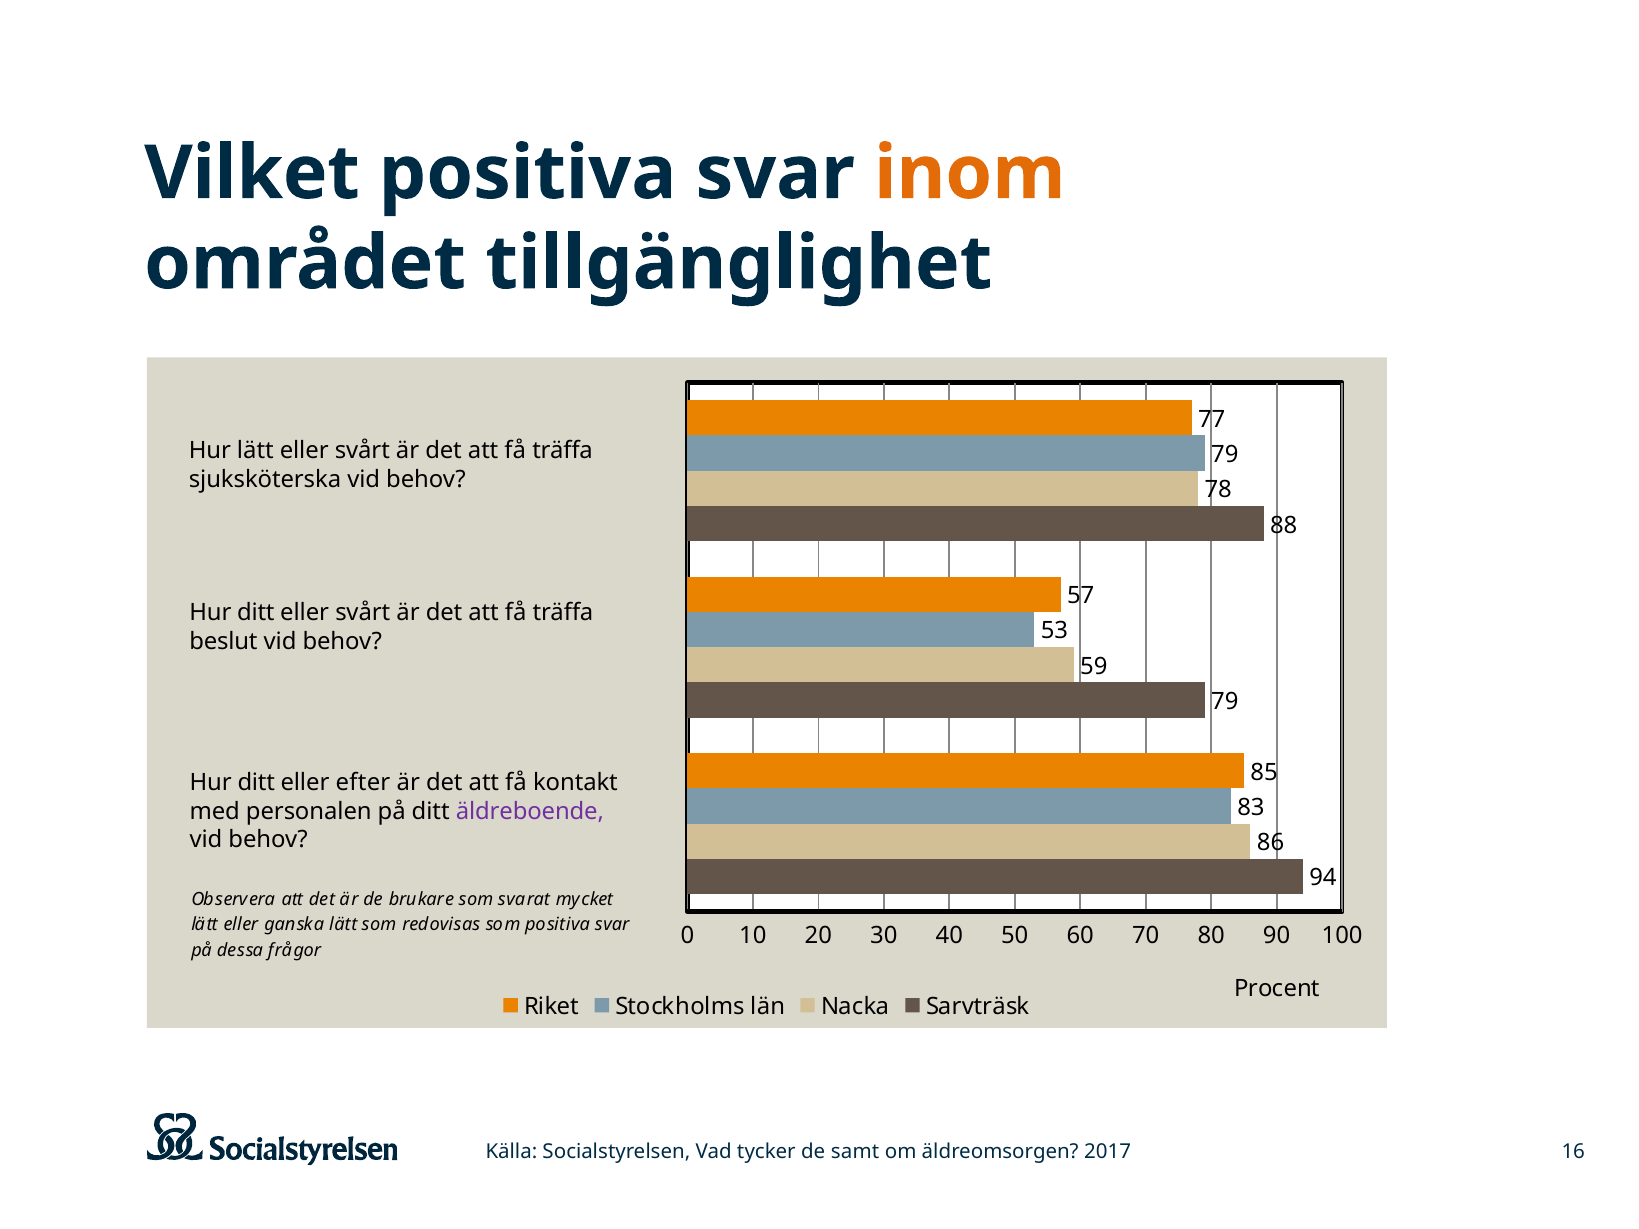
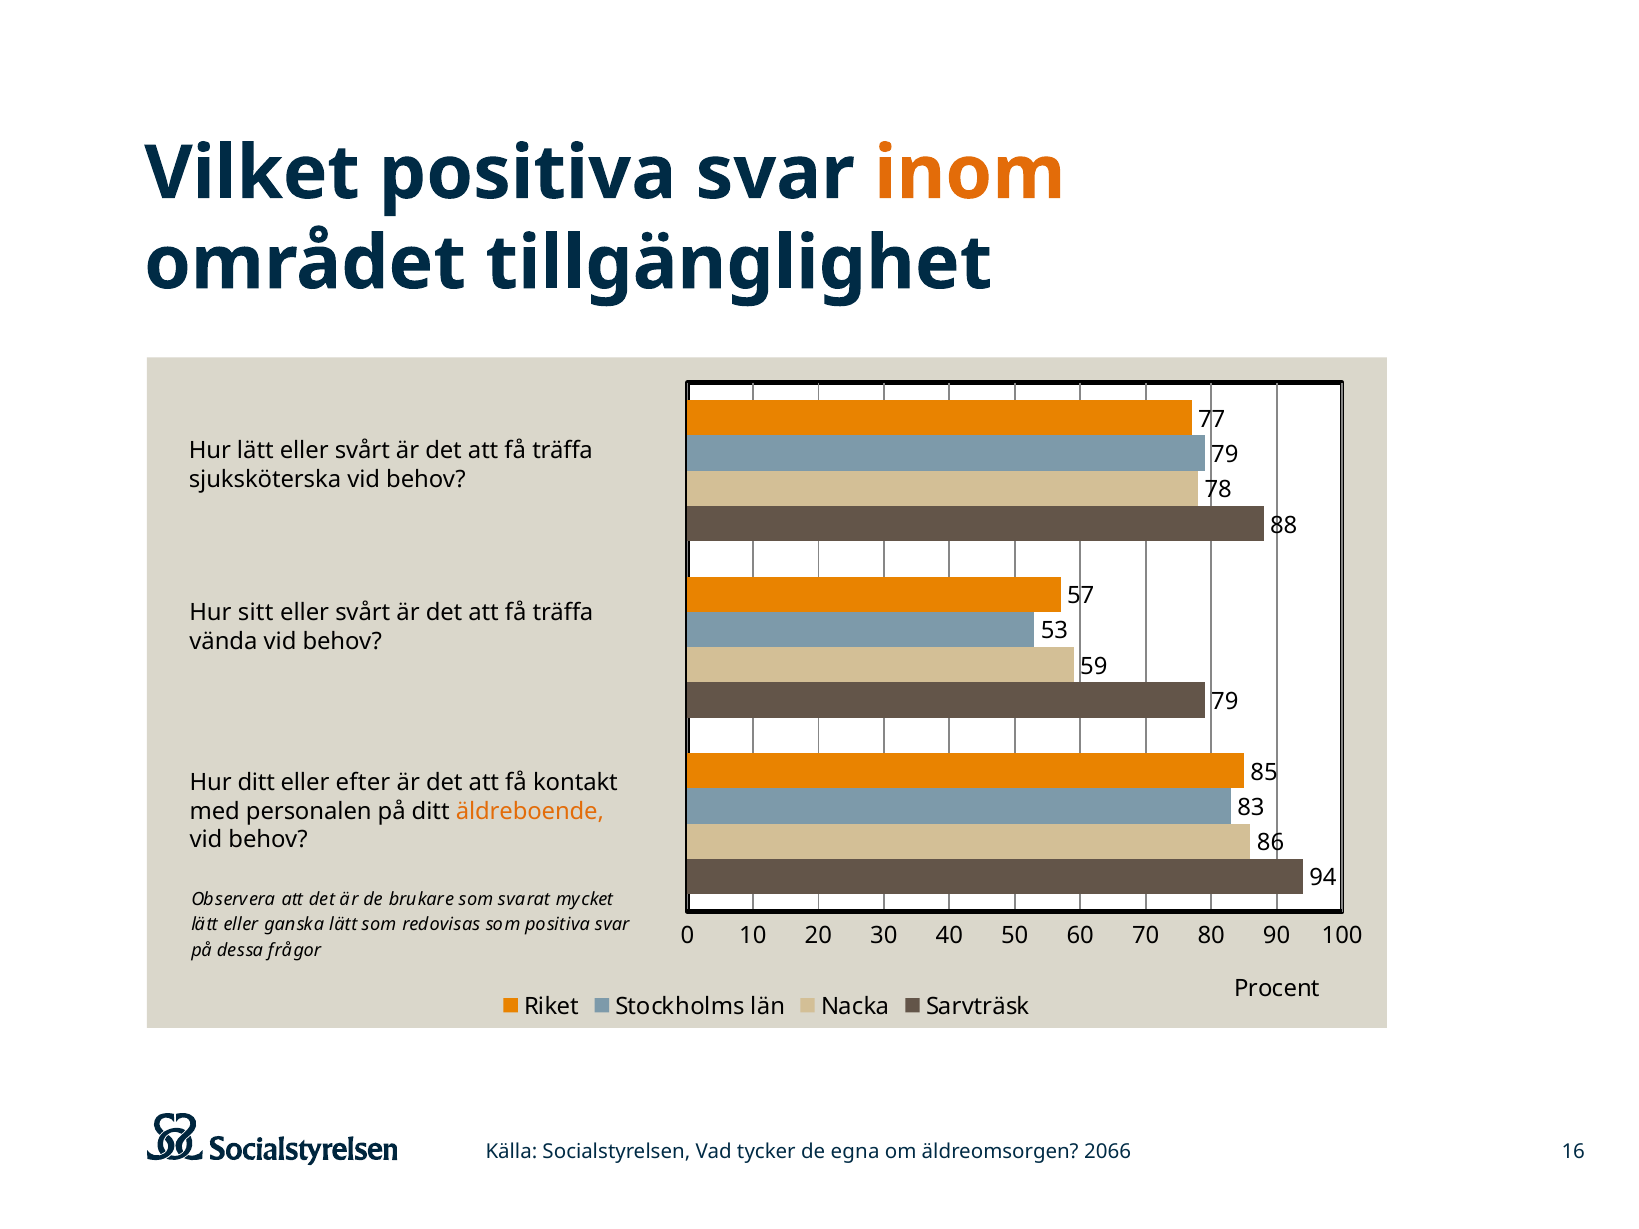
ditt at (256, 613): ditt -> sitt
beslut: beslut -> vända
äldreboende colour: purple -> orange
samt: samt -> egna
2017: 2017 -> 2066
